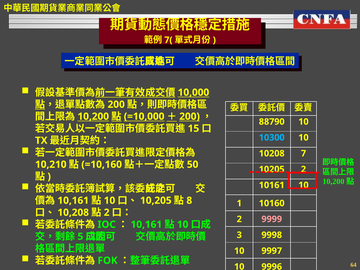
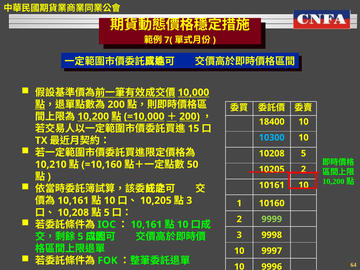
88790: 88790 -> 18400
10208 7: 7 -> 5
8 at (189, 200): 8 -> 3
2 at (107, 212): 2 -> 5
9999 colour: pink -> light green
